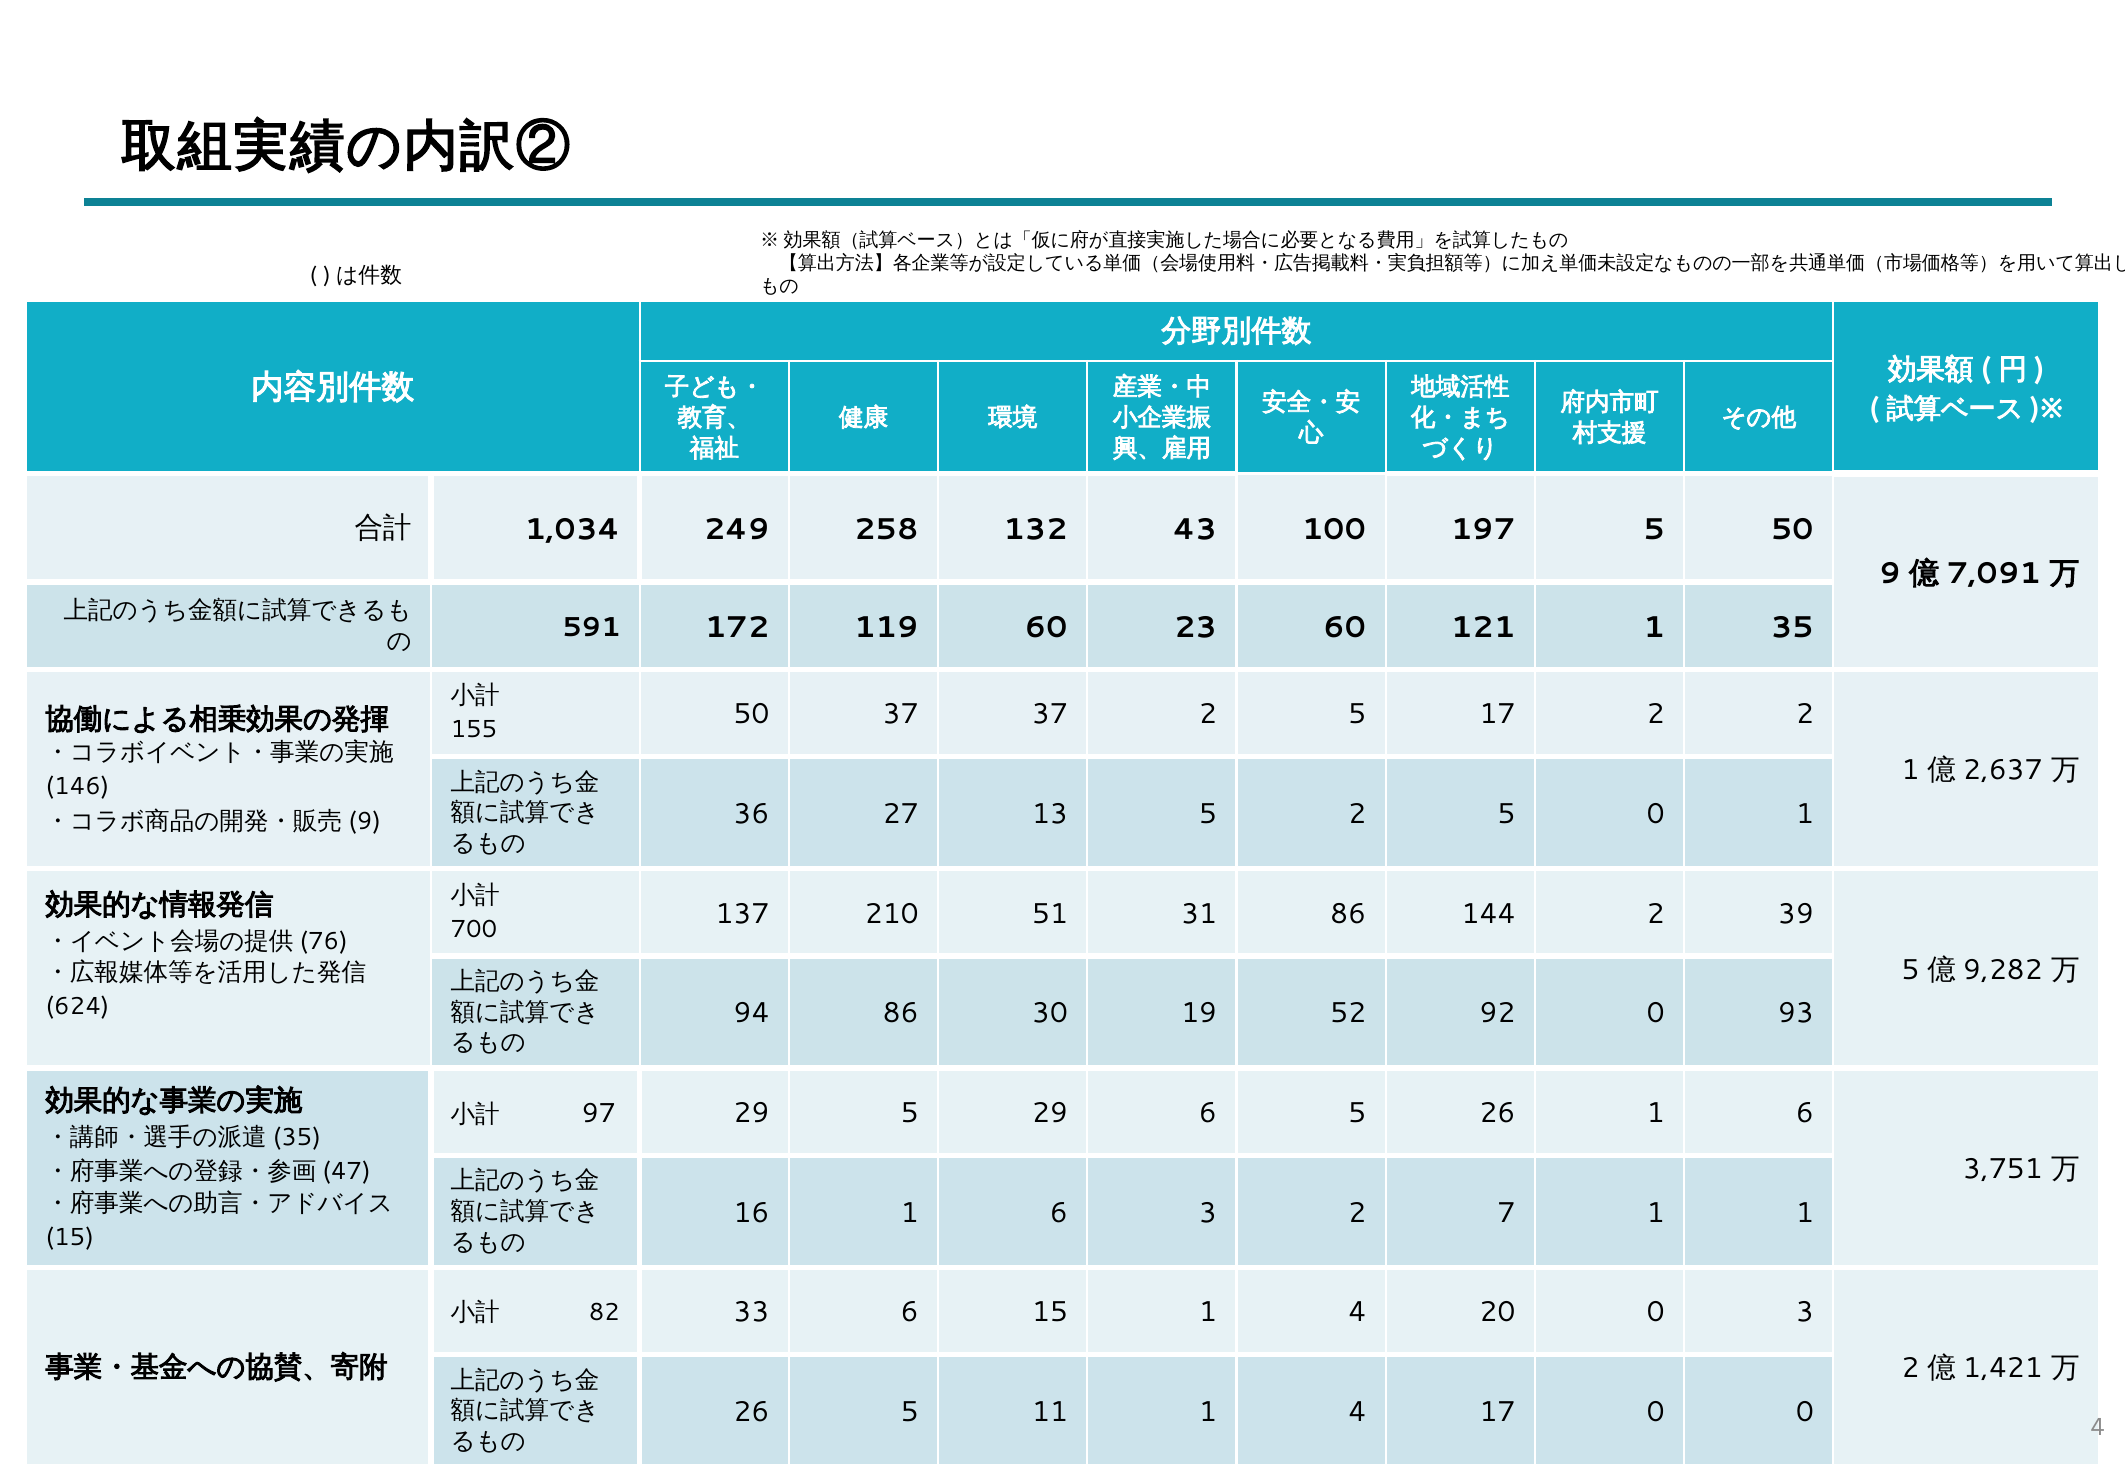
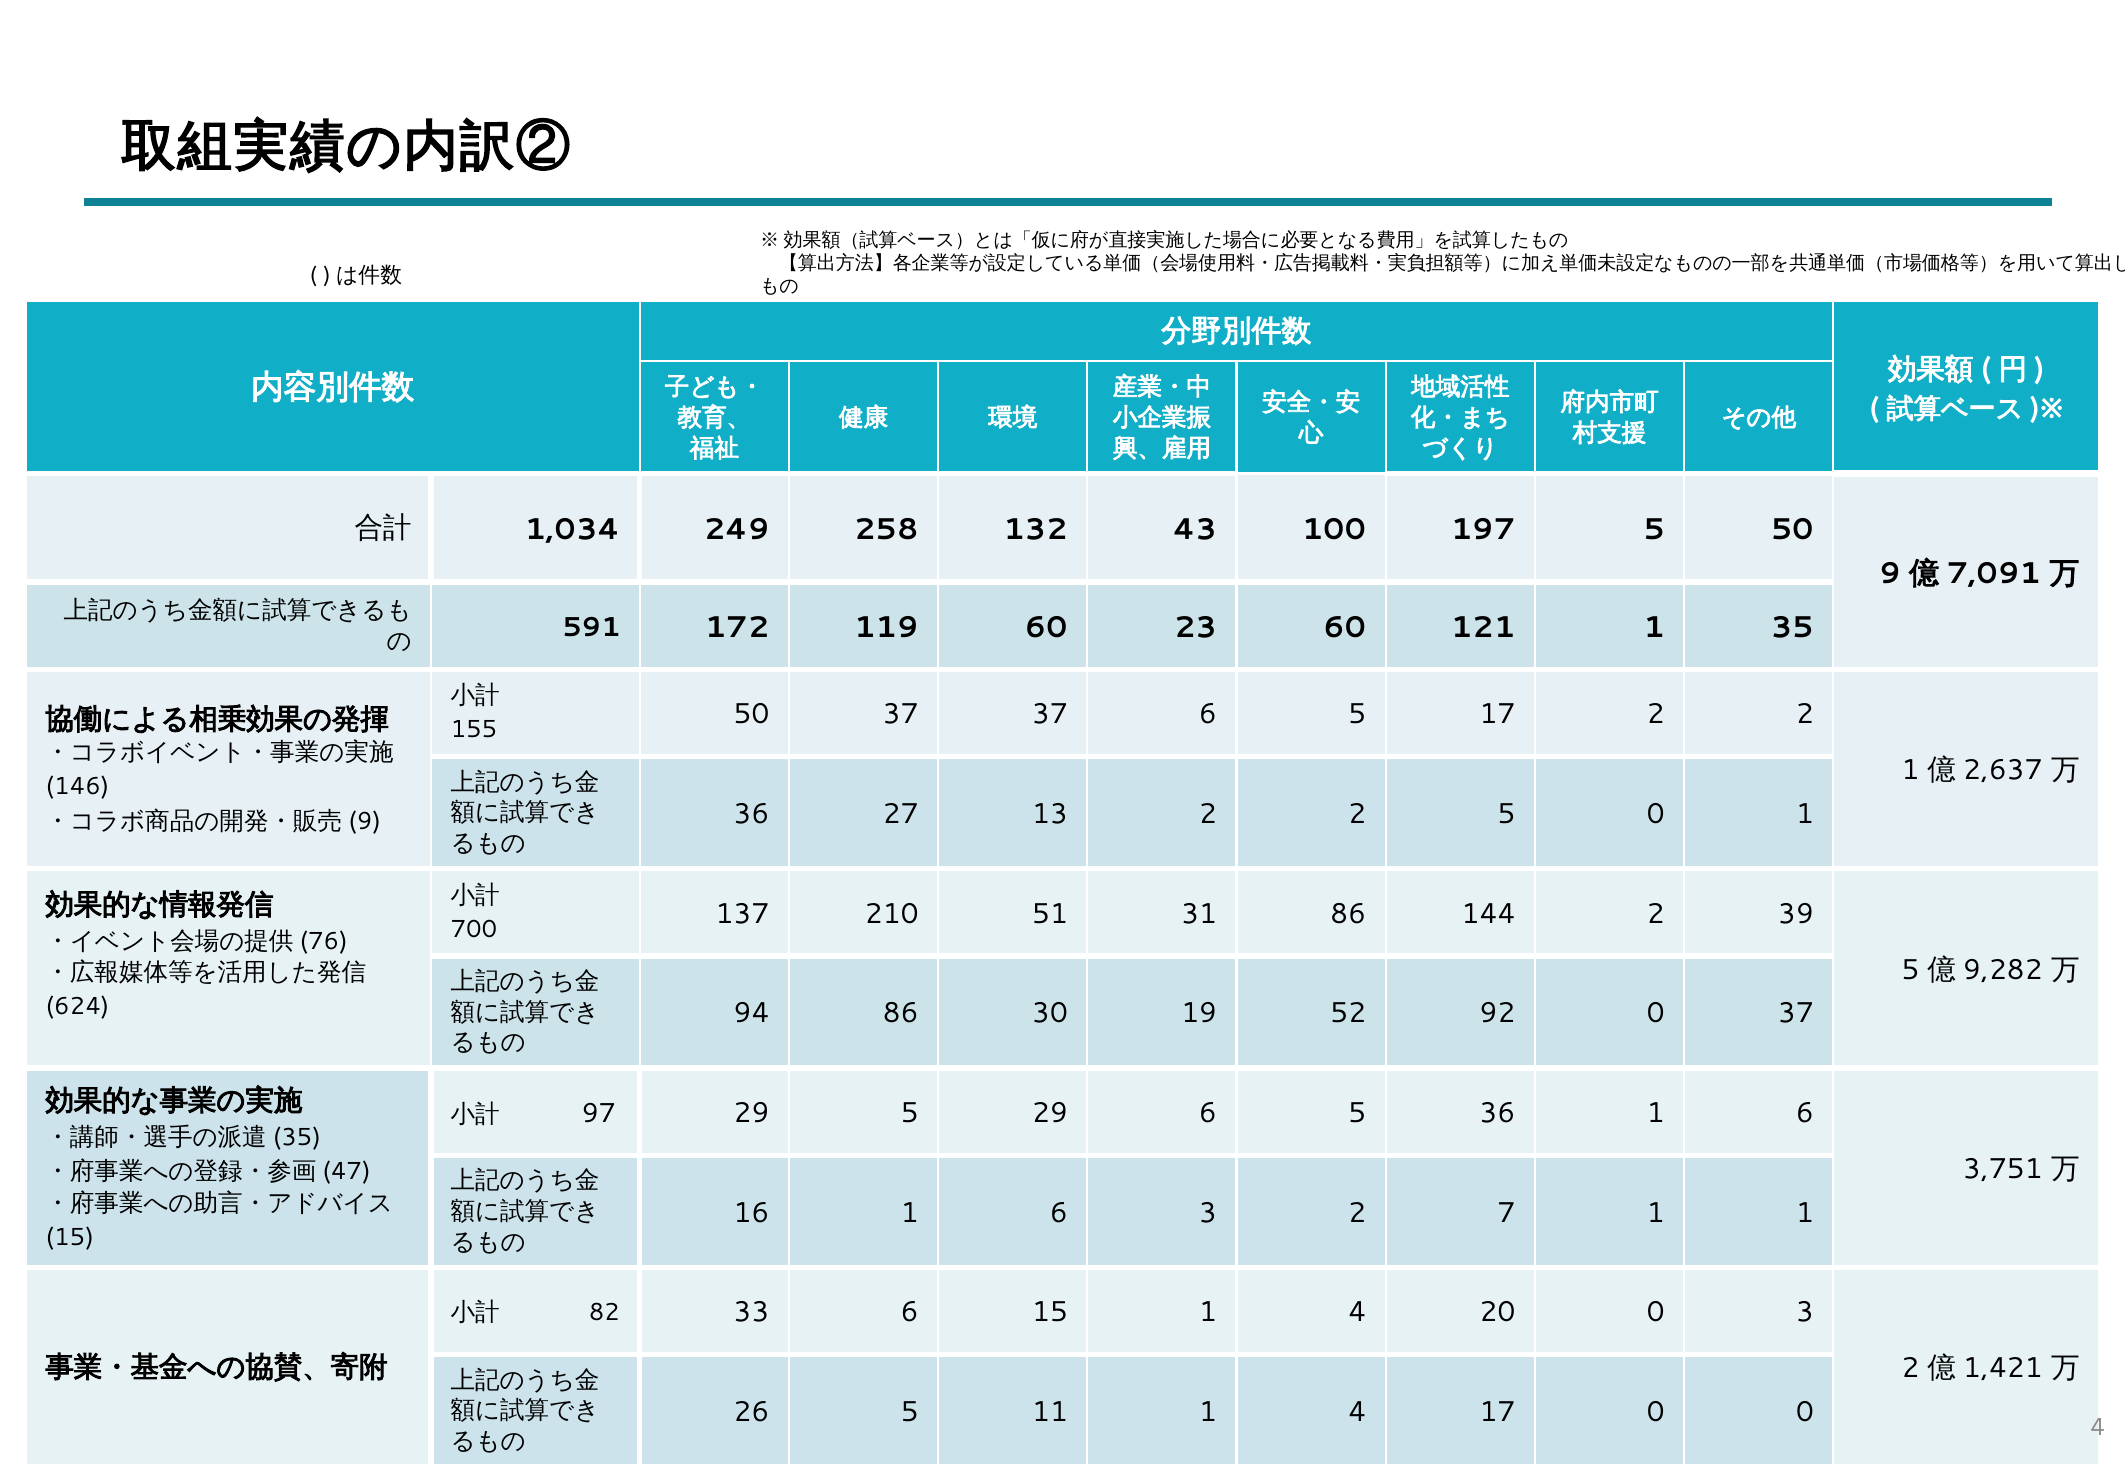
37 2: 2 -> 6
13 5: 5 -> 2
0 93: 93 -> 37
5 26: 26 -> 36
